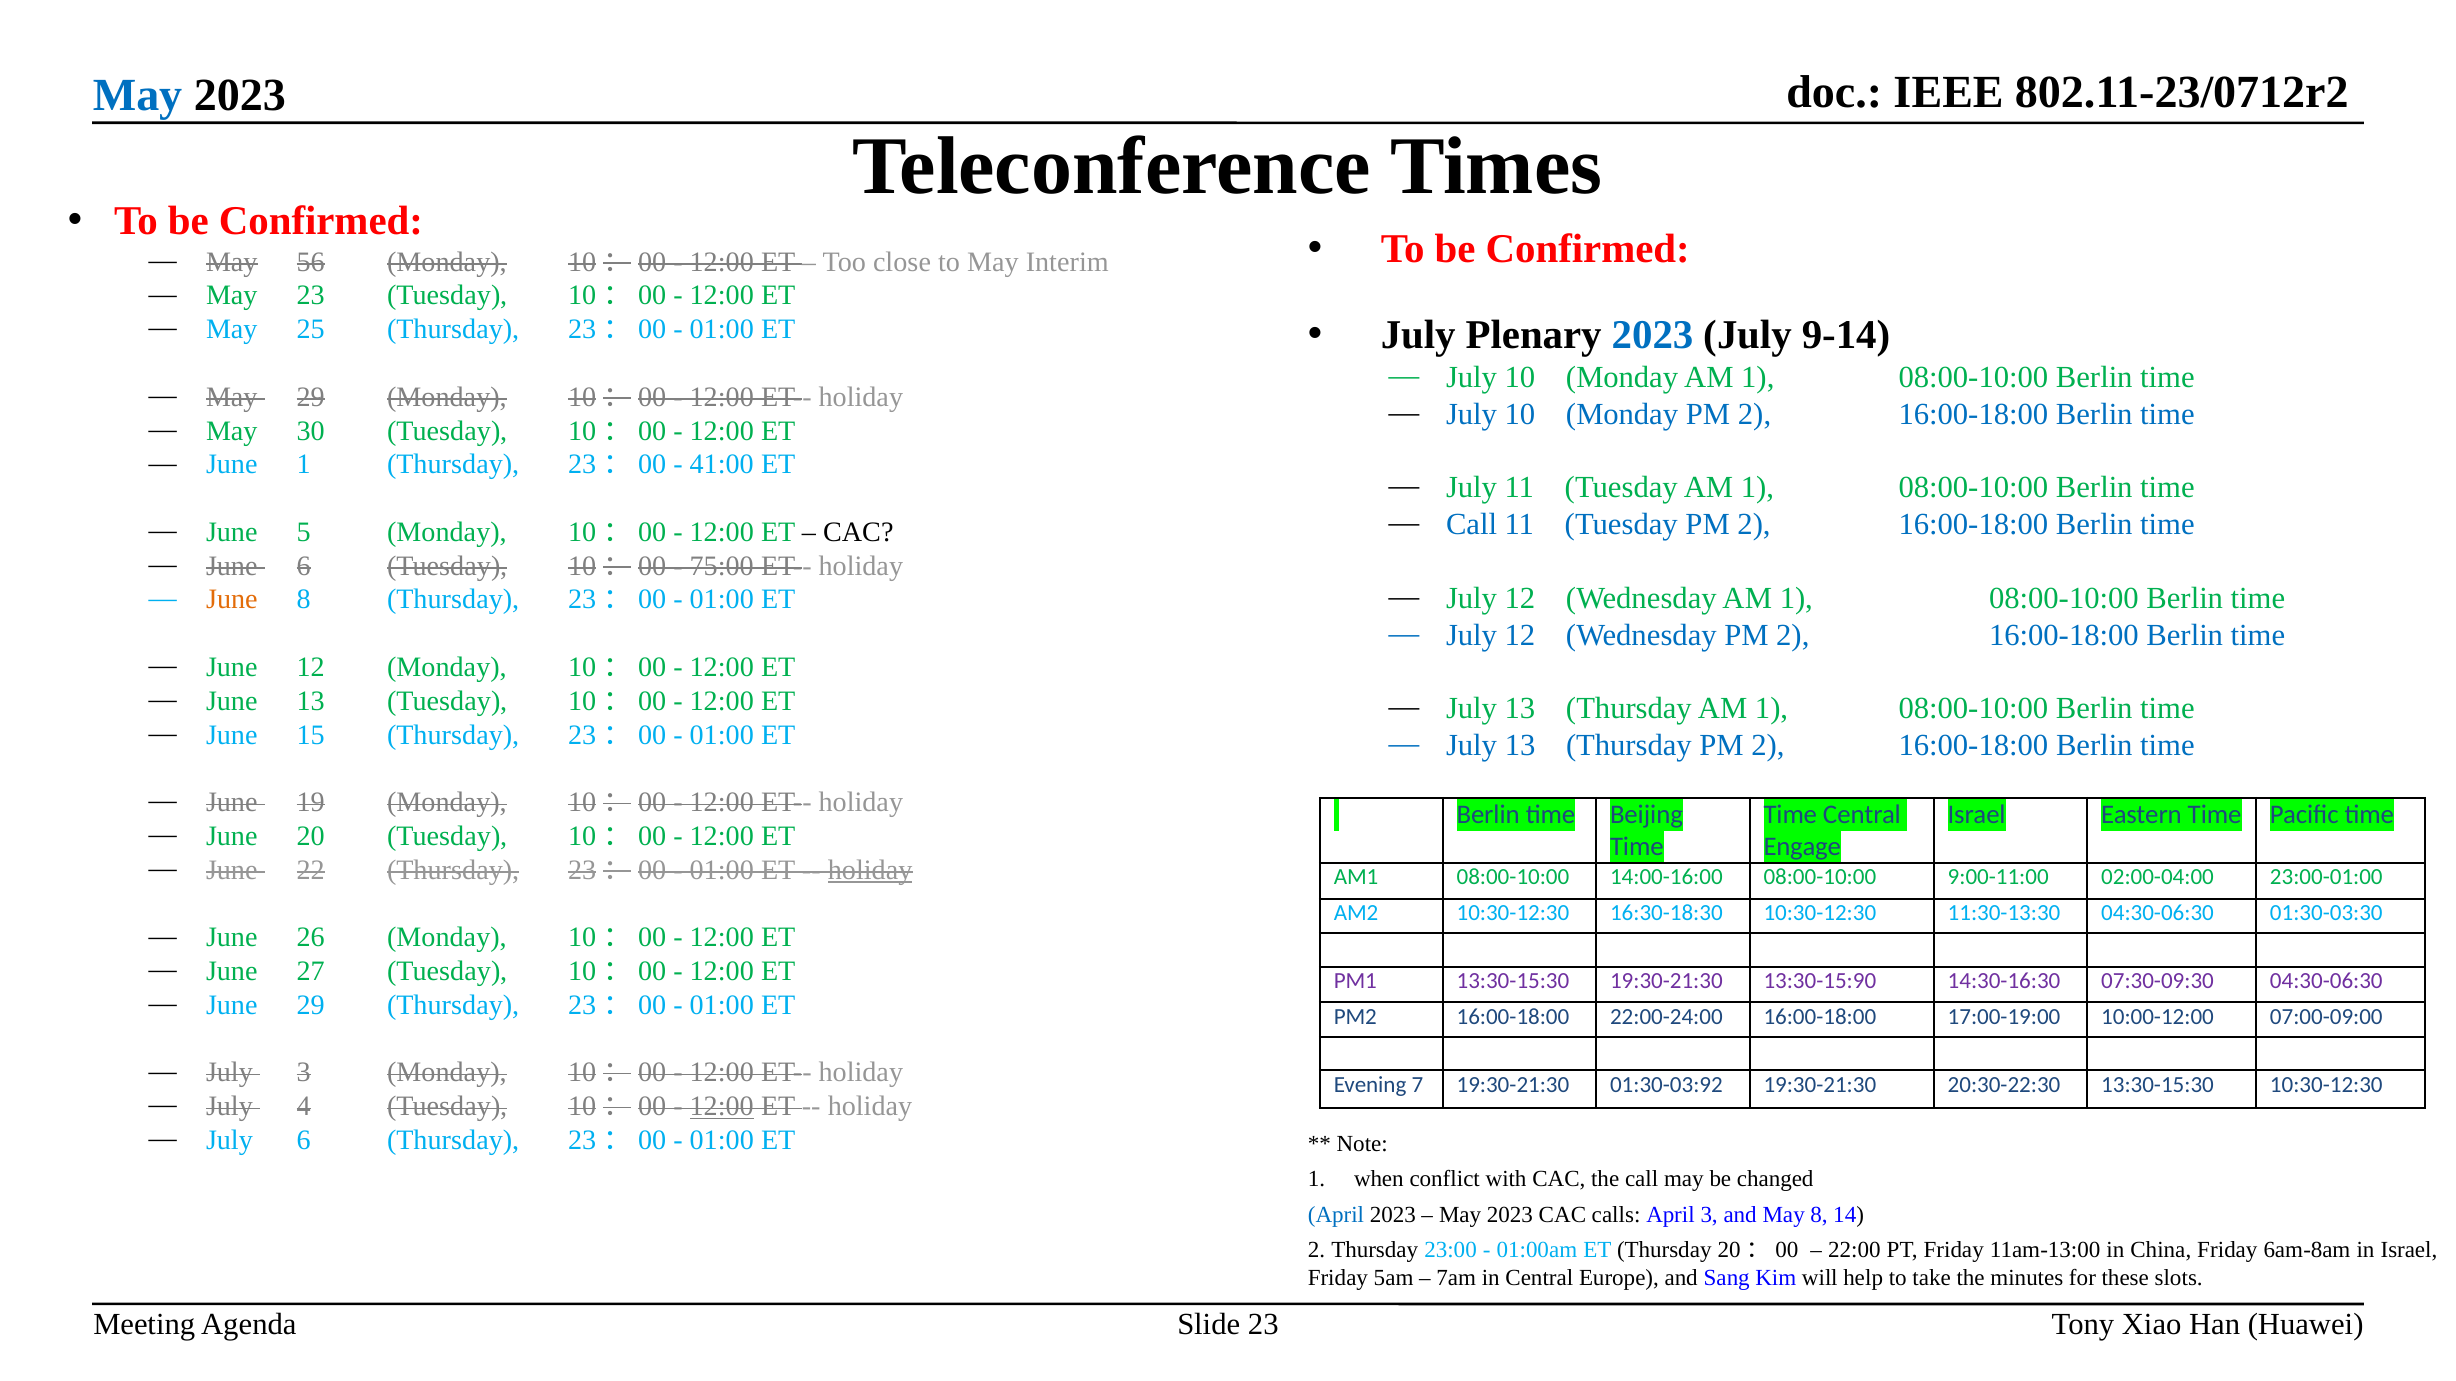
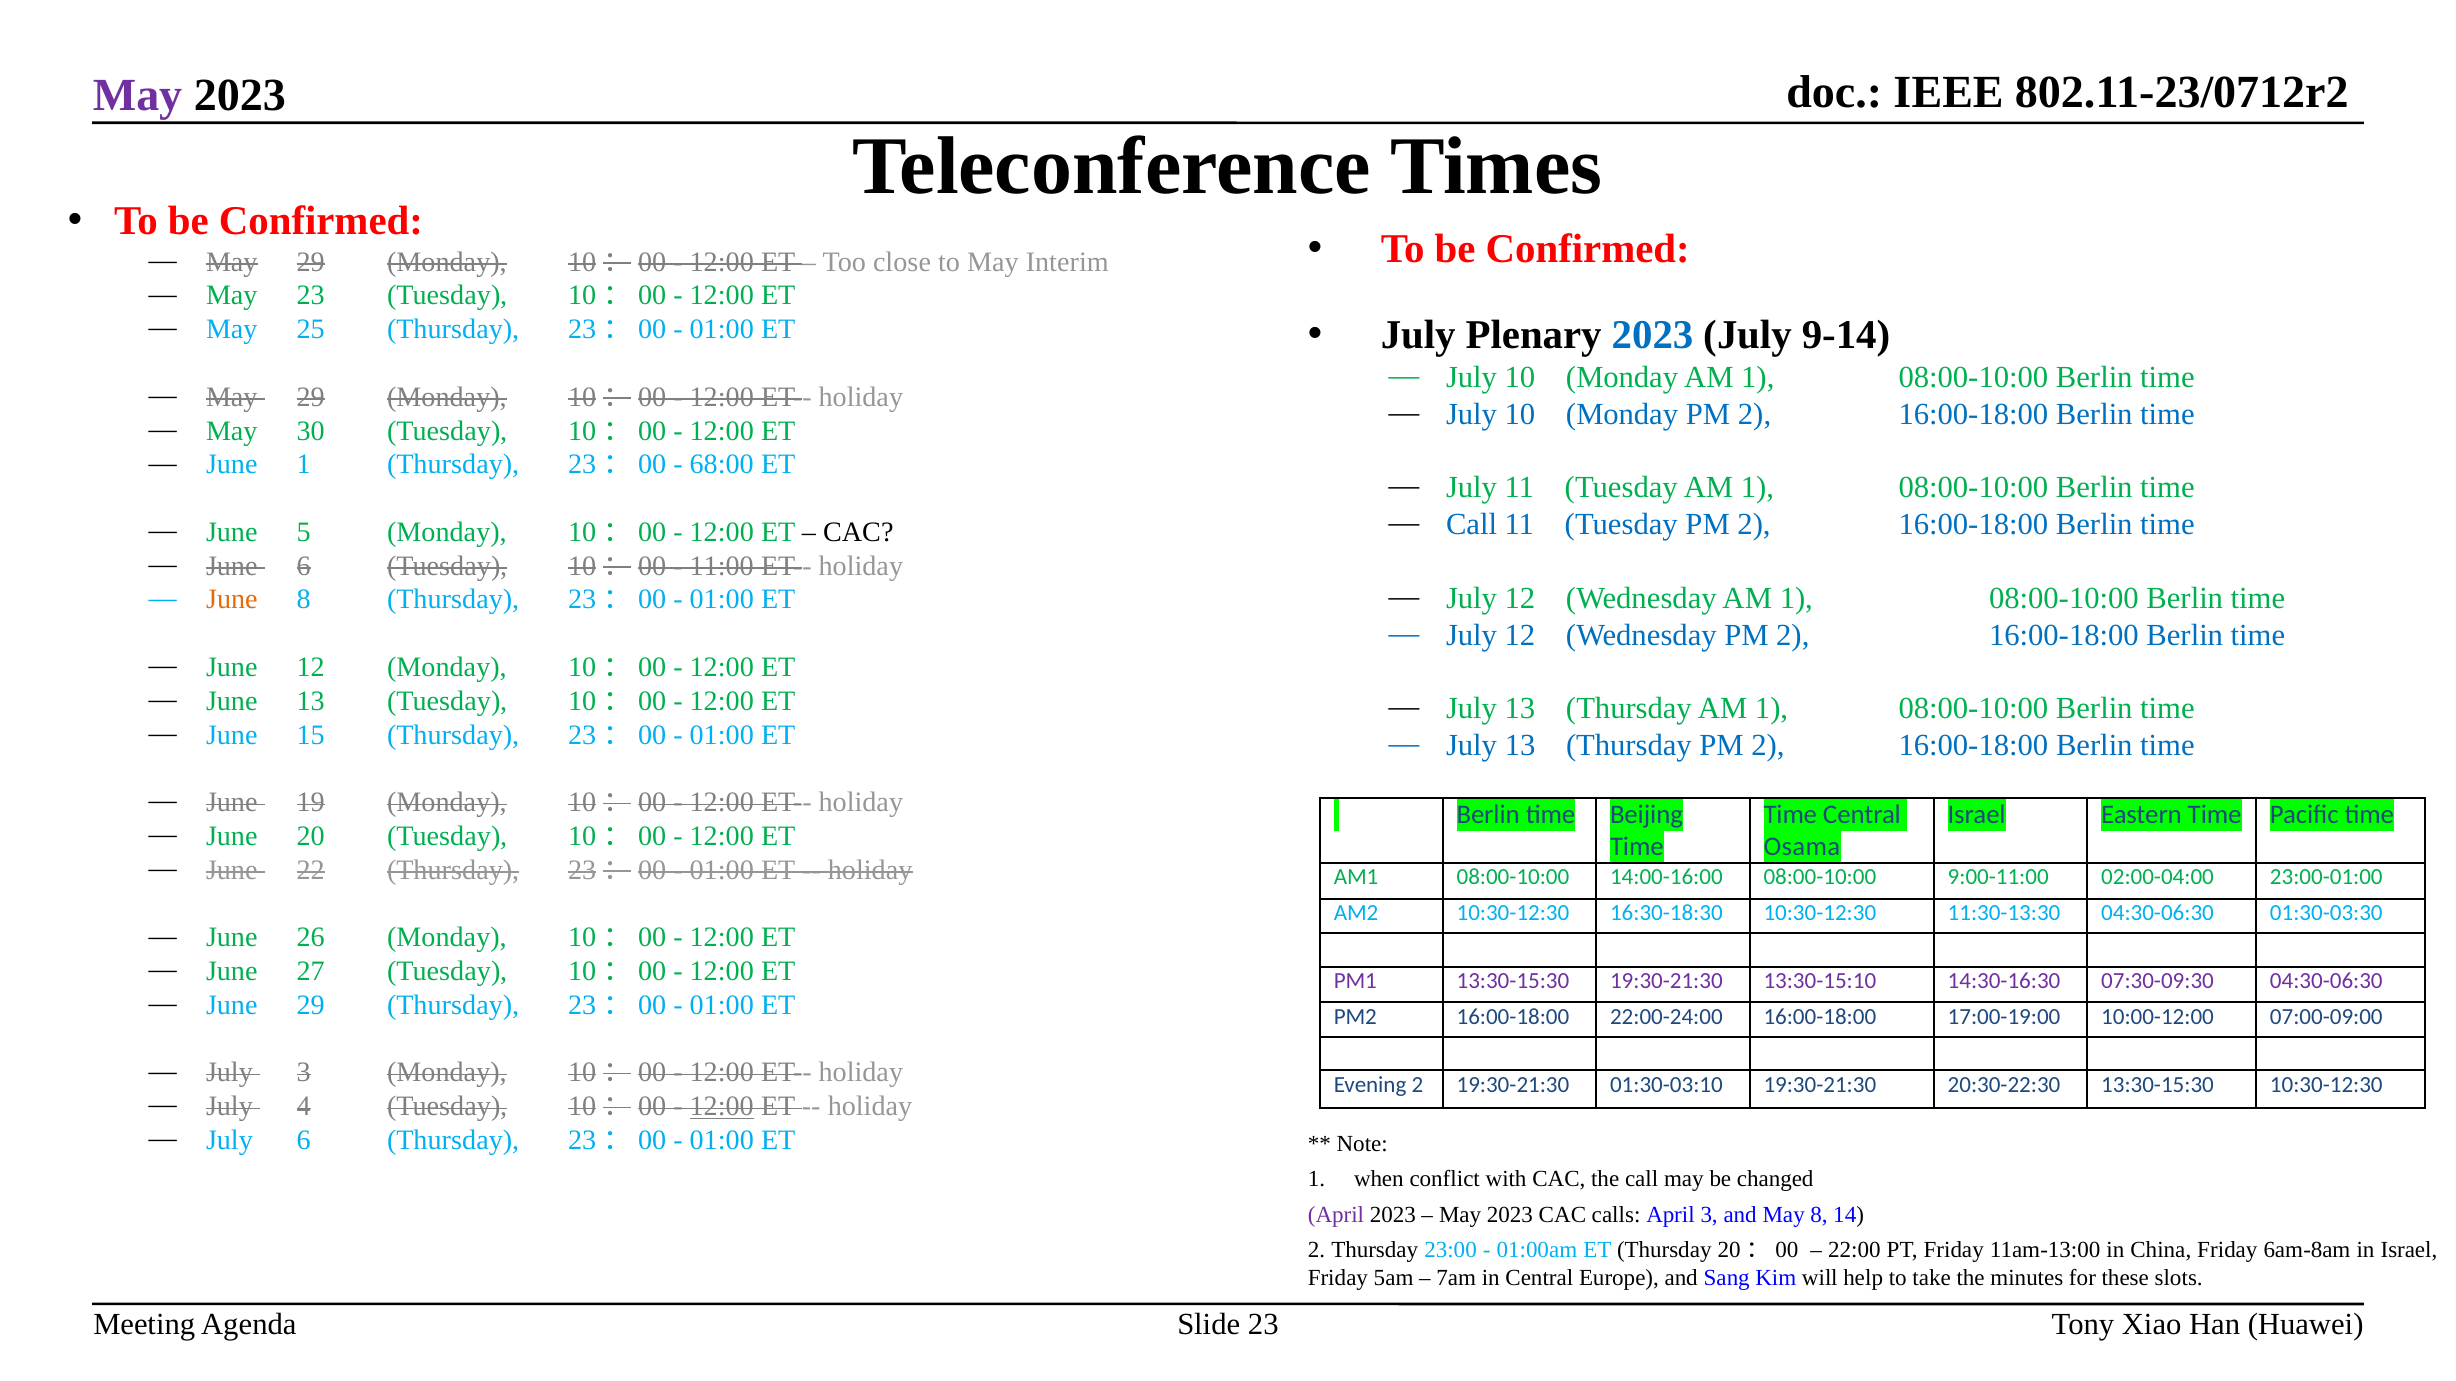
May at (138, 95) colour: blue -> purple
56 at (311, 262): 56 -> 29
41:00: 41:00 -> 68:00
75:00: 75:00 -> 11:00
Engage: Engage -> Osama
holiday at (870, 870) underline: present -> none
13:30-15:90: 13:30-15:90 -> 13:30-15:10
Evening 7: 7 -> 2
01:30-03:92: 01:30-03:92 -> 01:30-03:10
April at (1336, 1215) colour: blue -> purple
